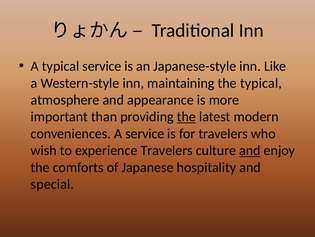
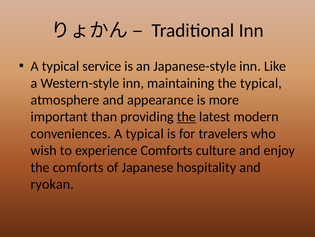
conveniences A service: service -> typical
experience Travelers: Travelers -> Comforts
and at (250, 150) underline: present -> none
special: special -> ryokan
